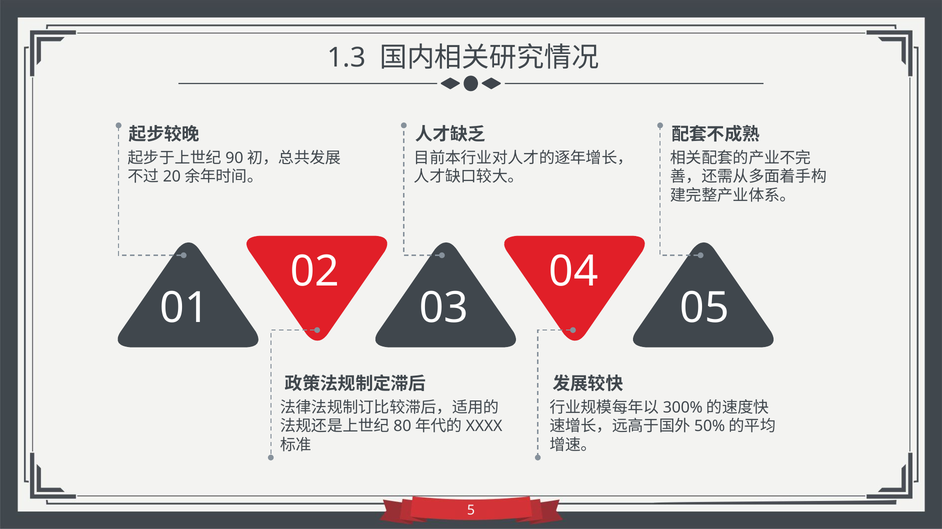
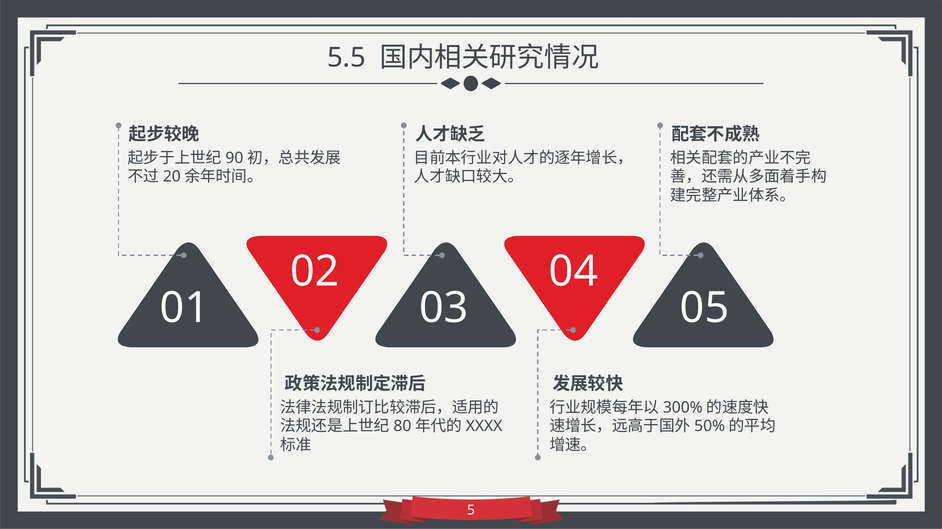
1.3: 1.3 -> 5.5
